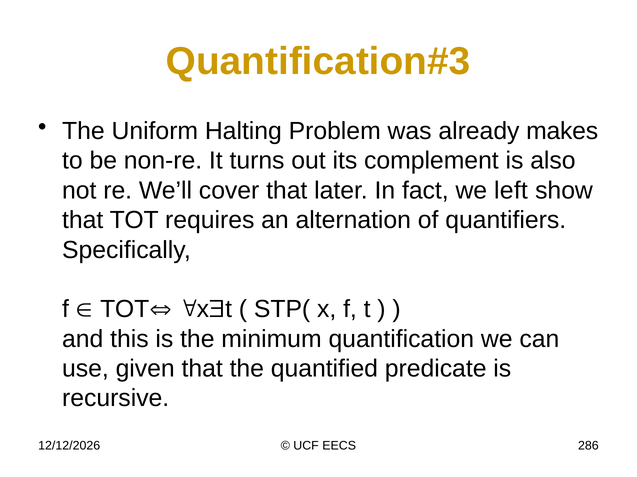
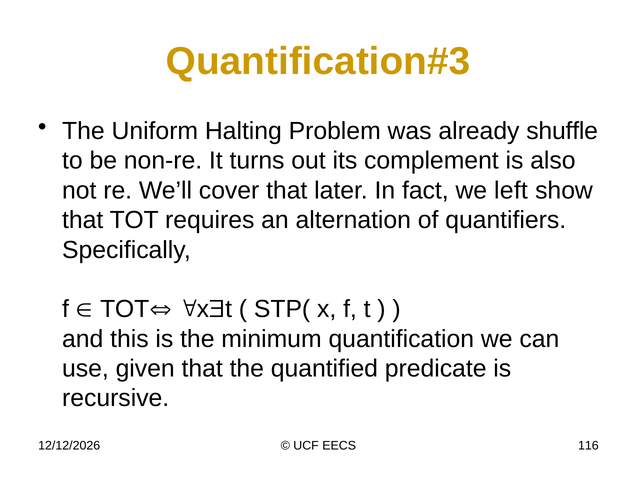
makes: makes -> shuffle
286: 286 -> 116
